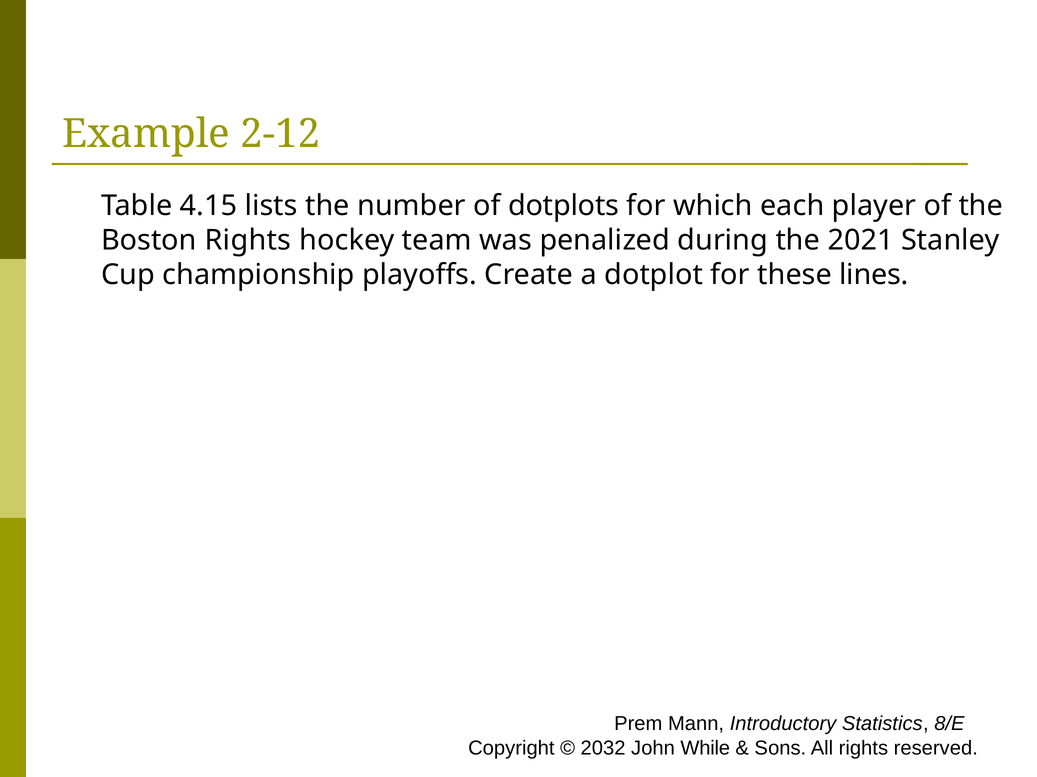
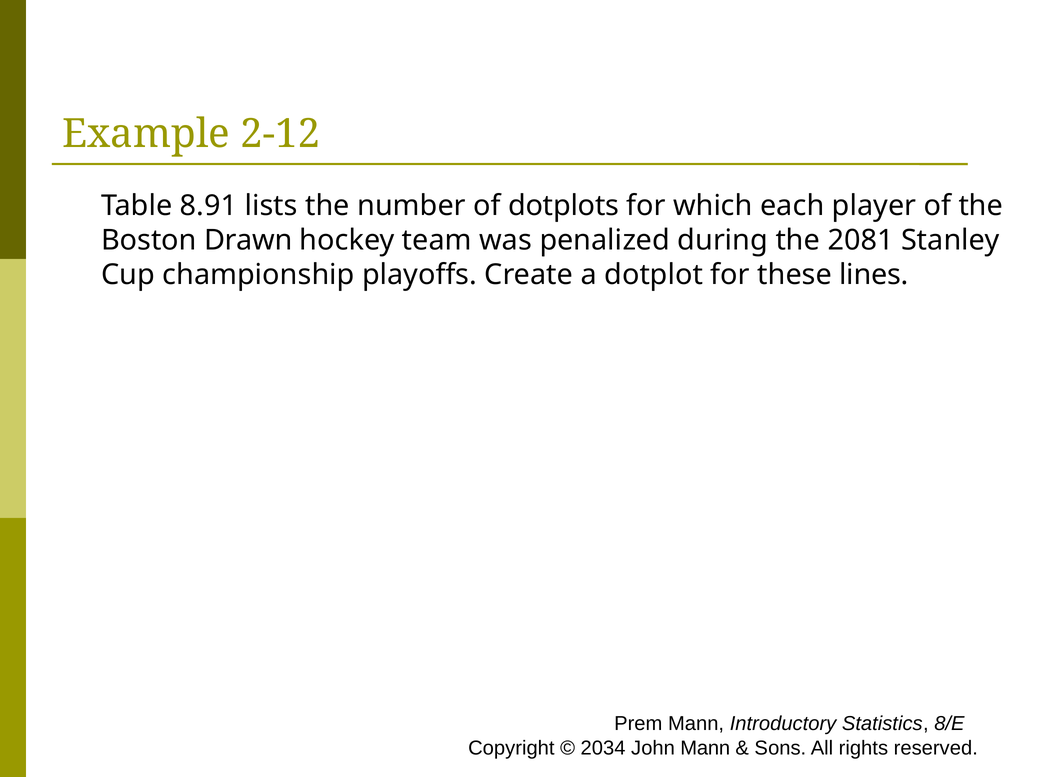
4.15: 4.15 -> 8.91
Boston Rights: Rights -> Drawn
2021: 2021 -> 2081
2032: 2032 -> 2034
John While: While -> Mann
